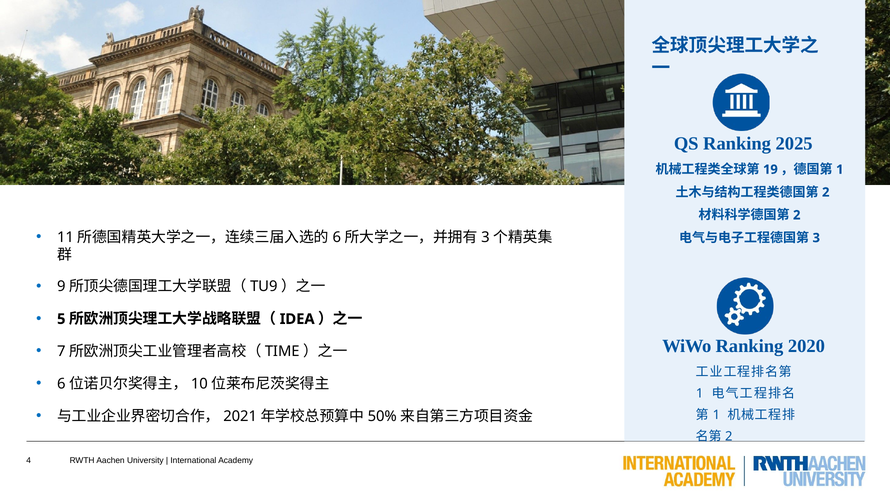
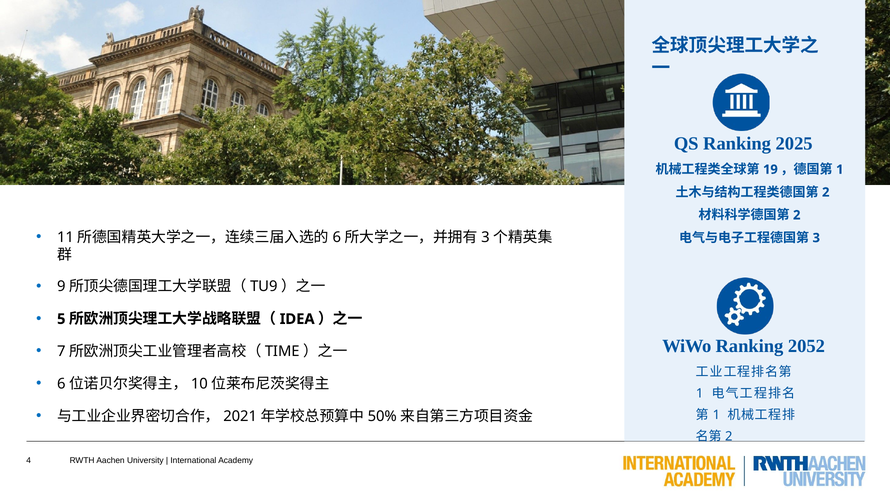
2020: 2020 -> 2052
